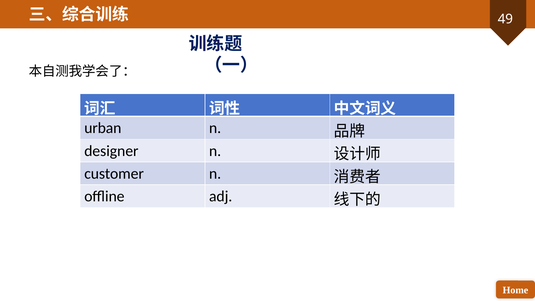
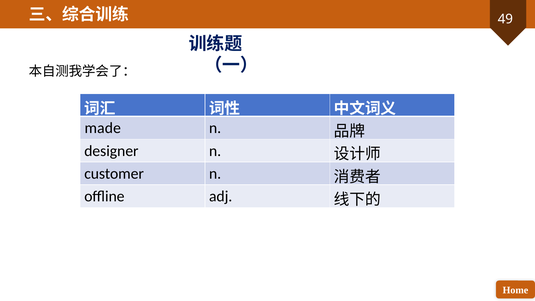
urban: urban -> made
